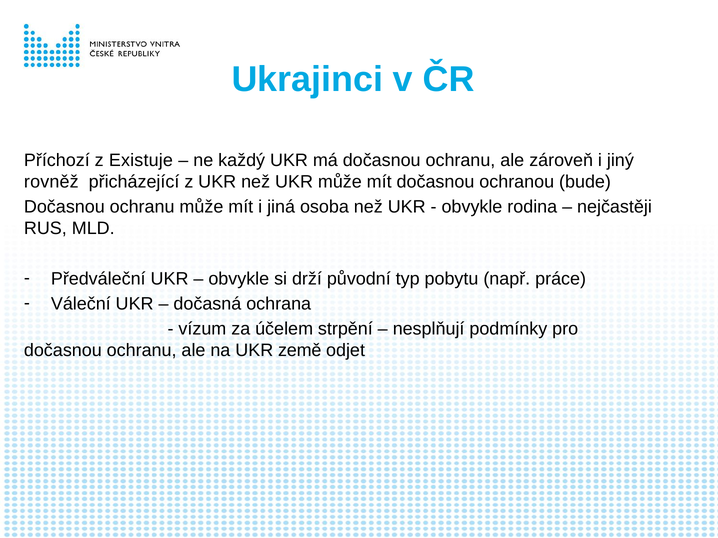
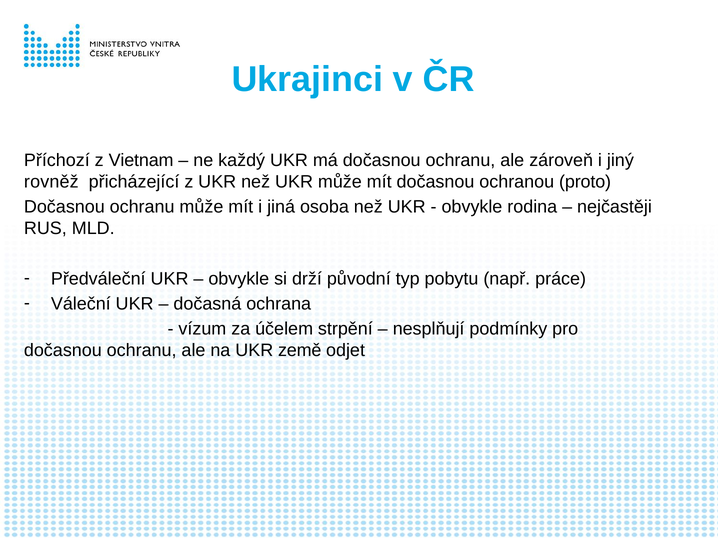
Existuje: Existuje -> Vietnam
bude: bude -> proto
